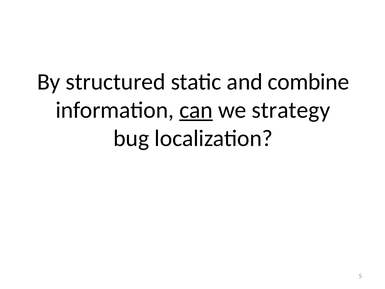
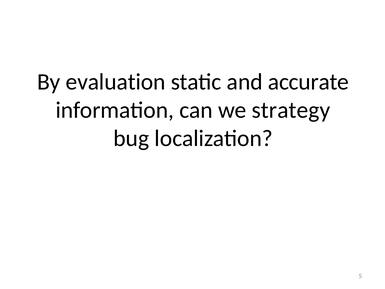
structured: structured -> evaluation
combine: combine -> accurate
can underline: present -> none
